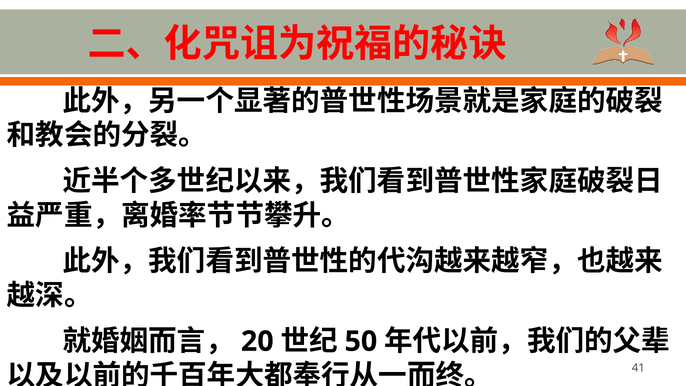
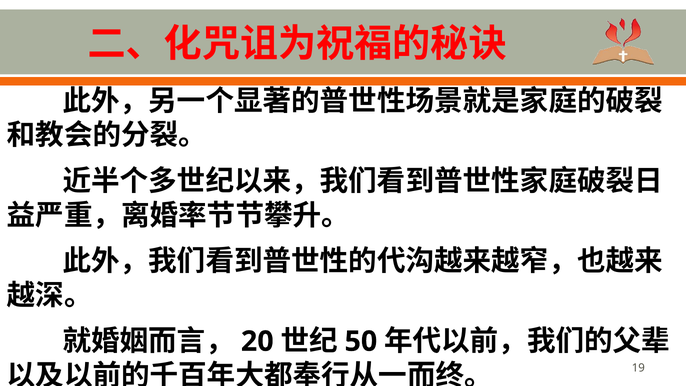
41: 41 -> 19
